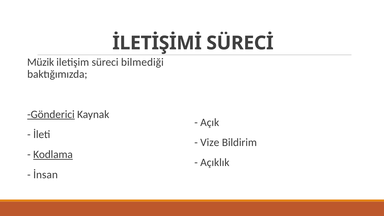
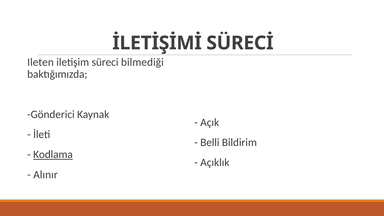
Müzik: Müzik -> Ileten
Gönderici underline: present -> none
Vize: Vize -> Belli
İnsan: İnsan -> Alınır
